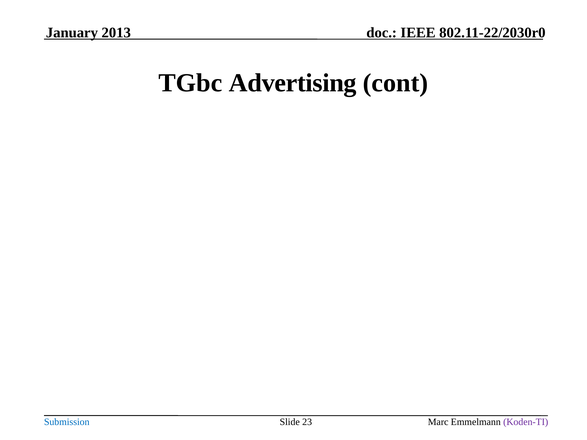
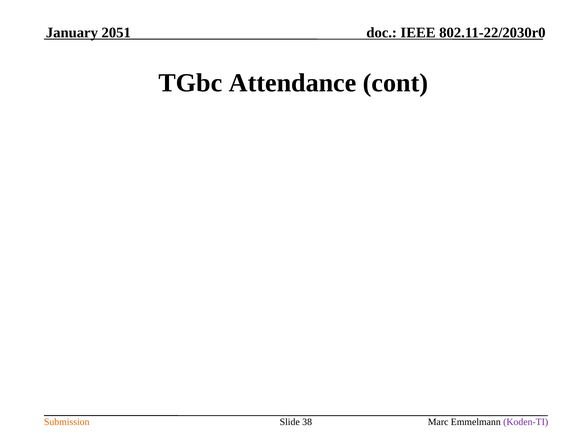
2013: 2013 -> 2051
Advertising: Advertising -> Attendance
Submission colour: blue -> orange
23: 23 -> 38
